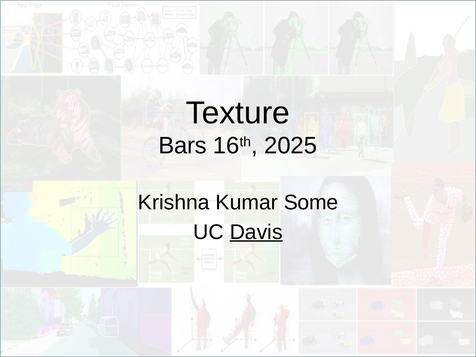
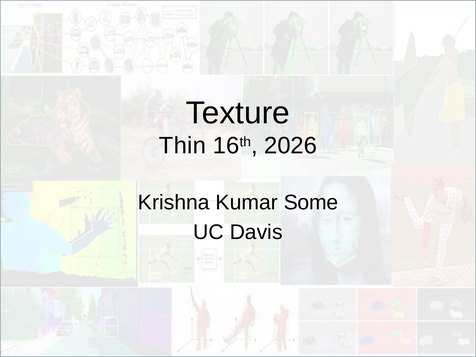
Bars: Bars -> Thin
2025: 2025 -> 2026
Davis underline: present -> none
